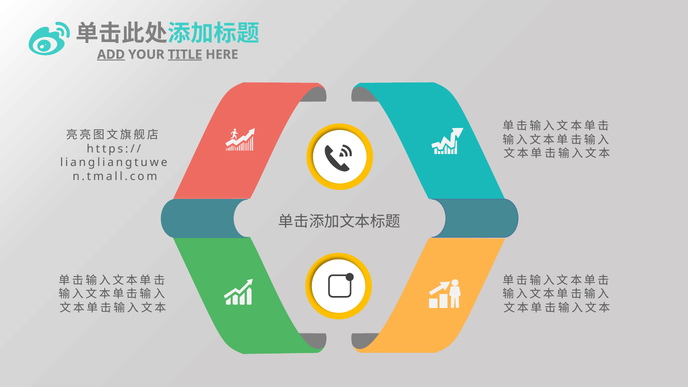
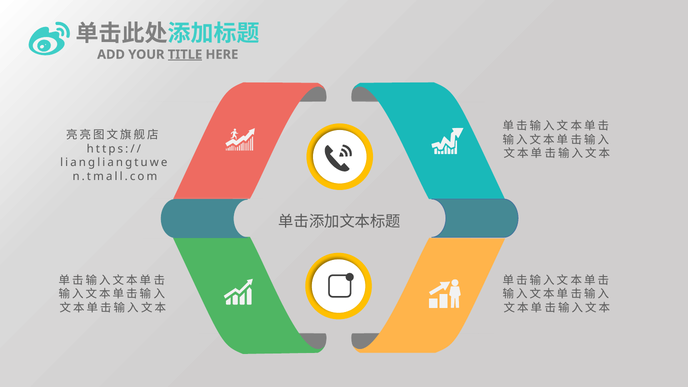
ADD underline: present -> none
